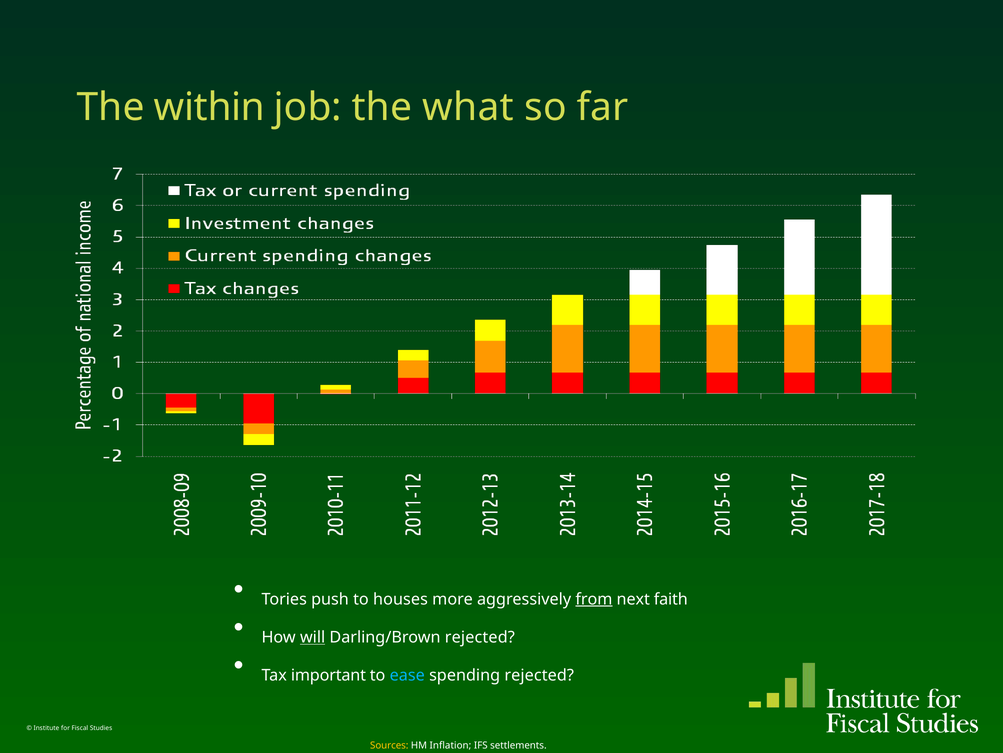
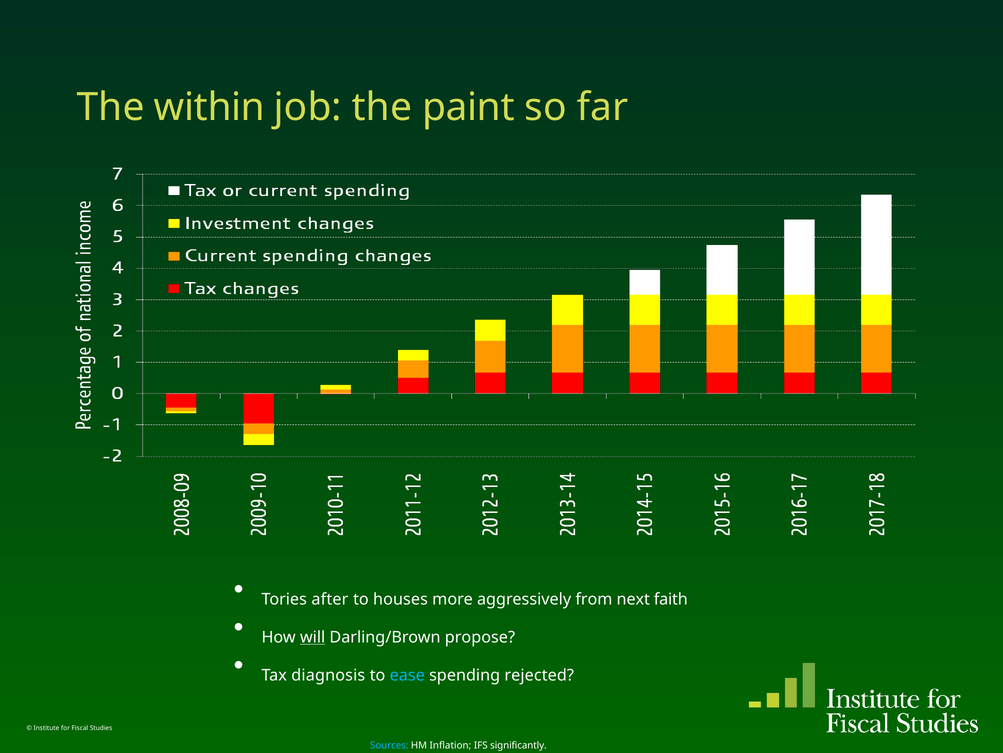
what: what -> paint
push: push -> after
from underline: present -> none
Darling/Brown rejected: rejected -> propose
important: important -> diagnosis
Sources colour: yellow -> light blue
settlements: settlements -> significantly
